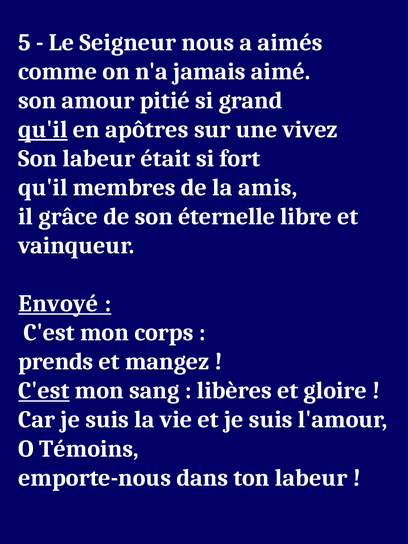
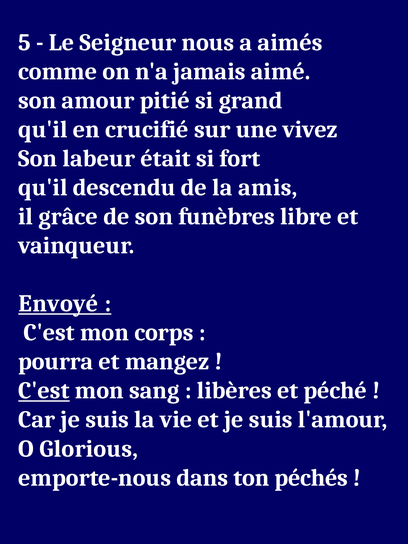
qu'il at (43, 129) underline: present -> none
apôtres: apôtres -> crucifié
membres: membres -> descendu
éternelle: éternelle -> funèbres
prends: prends -> pourra
gloire: gloire -> péché
Témoins: Témoins -> Glorious
ton labeur: labeur -> péchés
